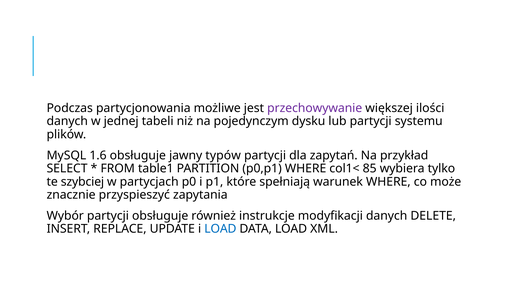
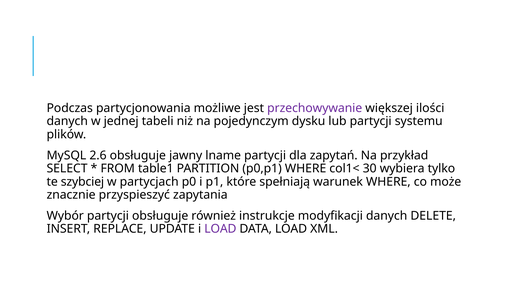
1.6: 1.6 -> 2.6
typów: typów -> lname
85: 85 -> 30
LOAD at (220, 229) colour: blue -> purple
